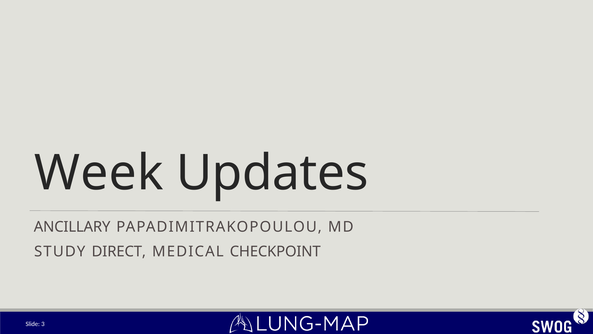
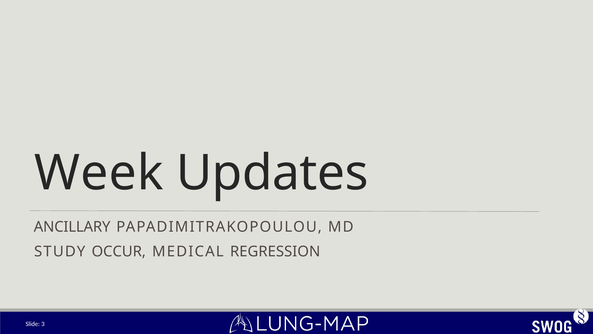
DIRECT: DIRECT -> OCCUR
CHECKPOINT: CHECKPOINT -> REGRESSION
